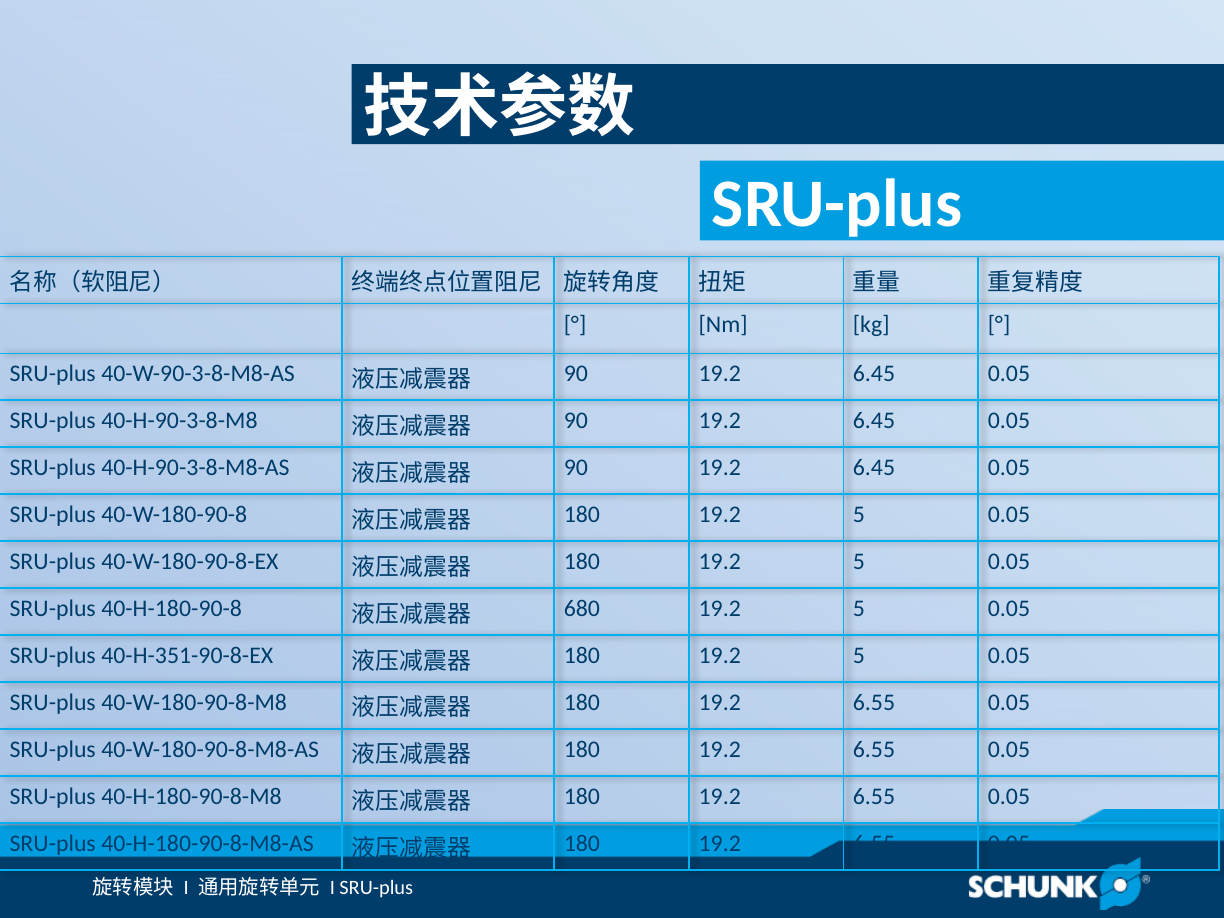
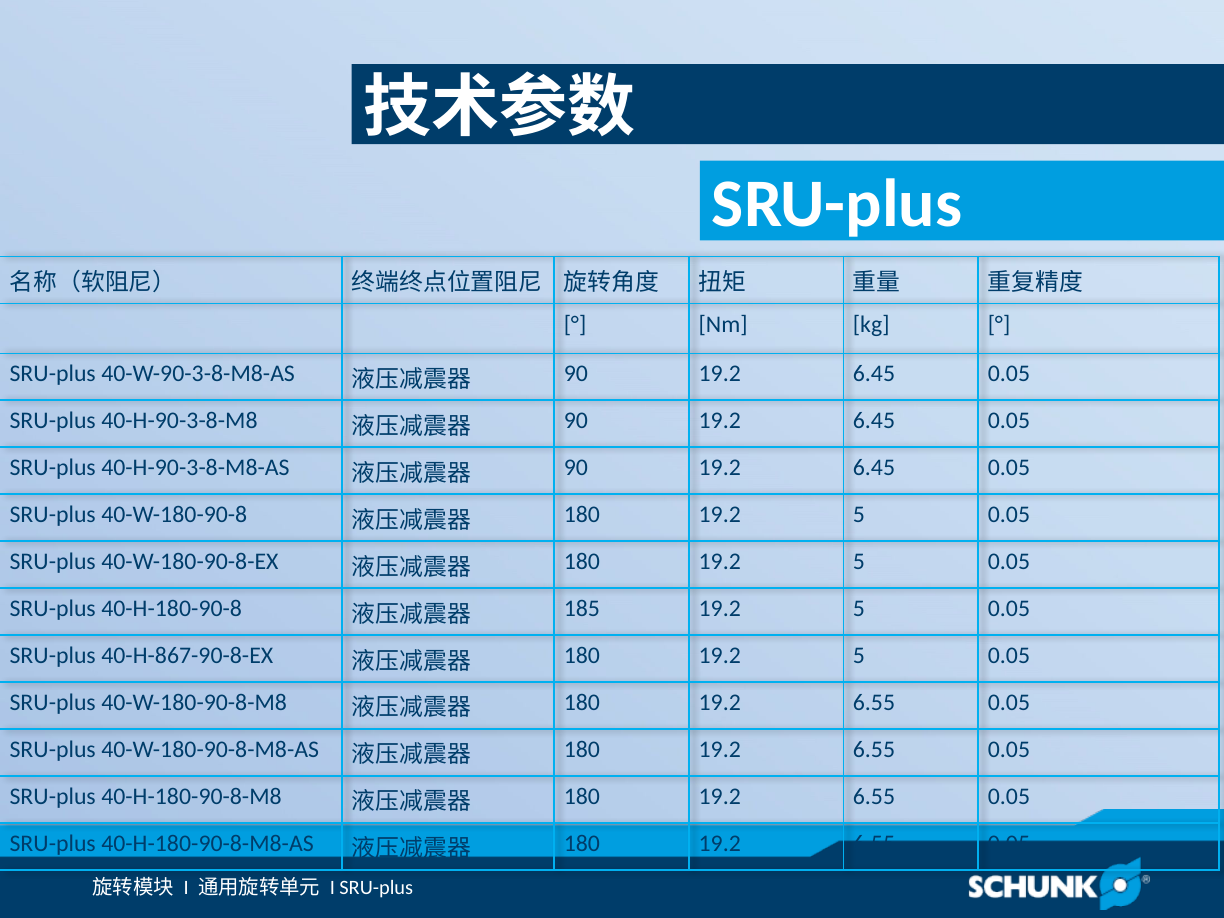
680: 680 -> 185
40-H-351-90-8-EX: 40-H-351-90-8-EX -> 40-H-867-90-8-EX
